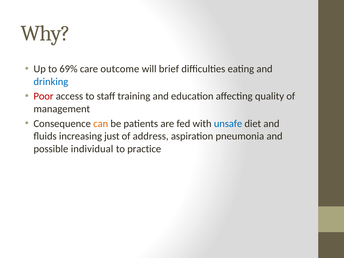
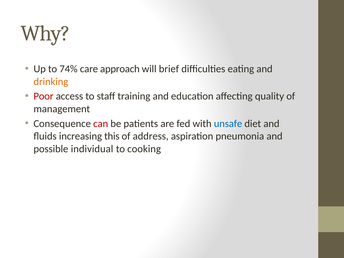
69%: 69% -> 74%
outcome: outcome -> approach
drinking colour: blue -> orange
can colour: orange -> red
just: just -> this
practice: practice -> cooking
